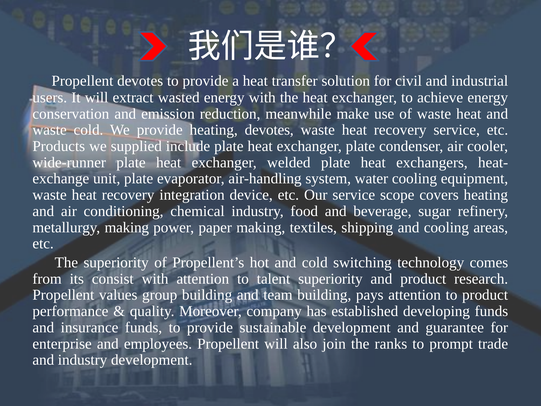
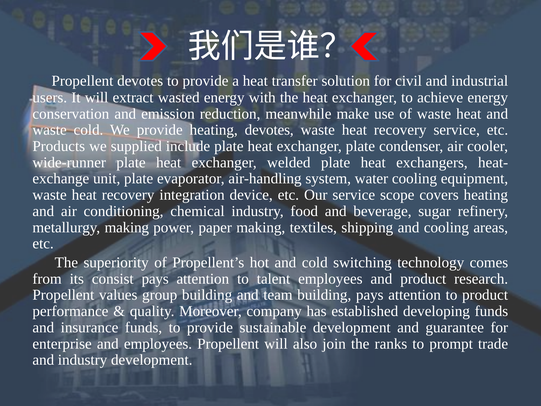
consist with: with -> pays
talent superiority: superiority -> employees
